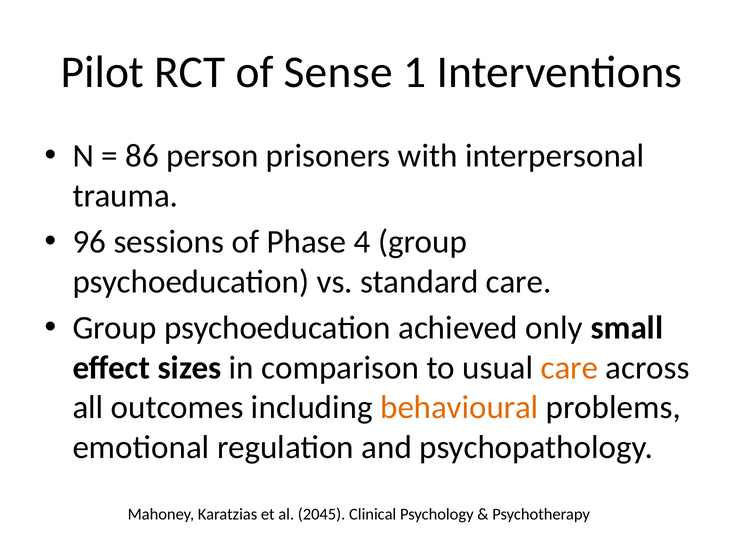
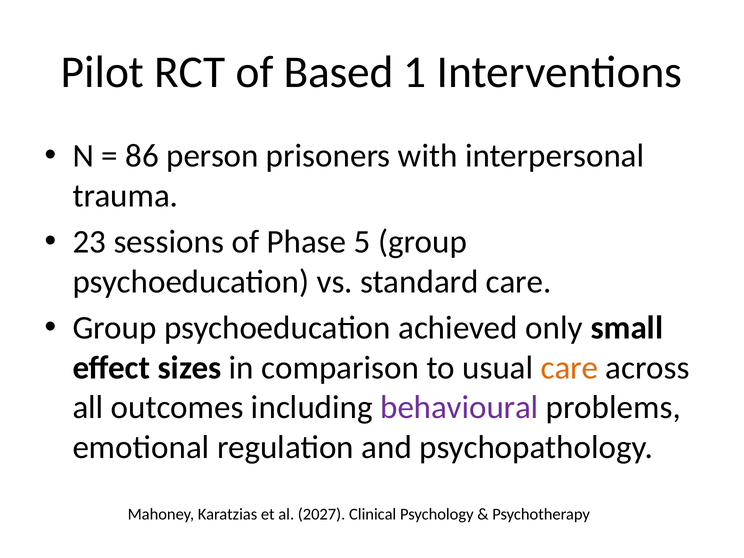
Sense: Sense -> Based
96: 96 -> 23
4: 4 -> 5
behavioural colour: orange -> purple
2045: 2045 -> 2027
